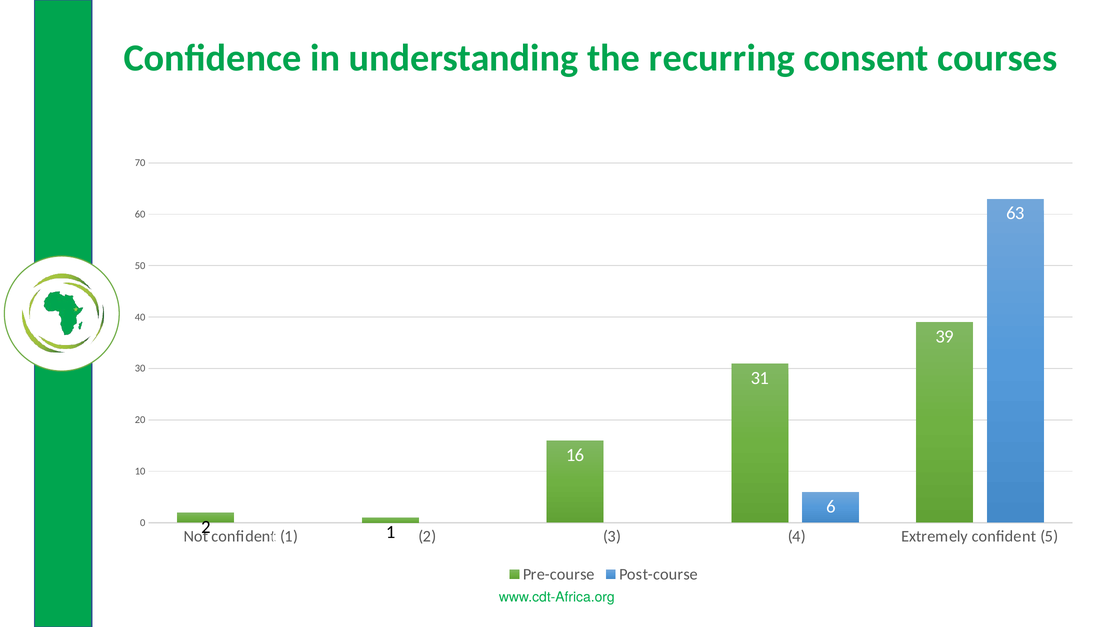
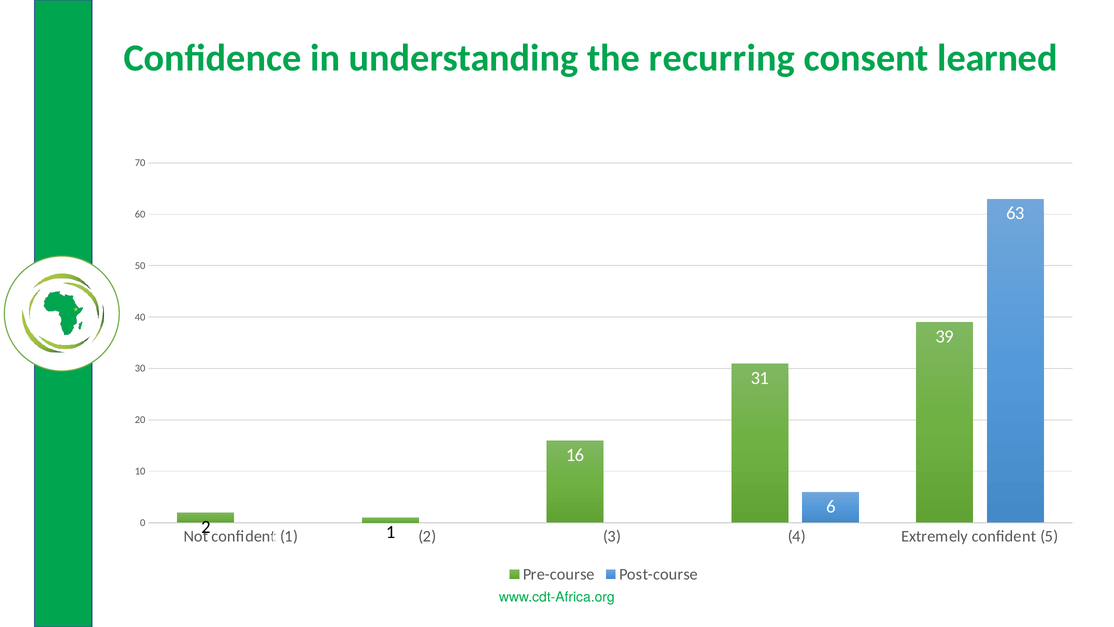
courses: courses -> learned
